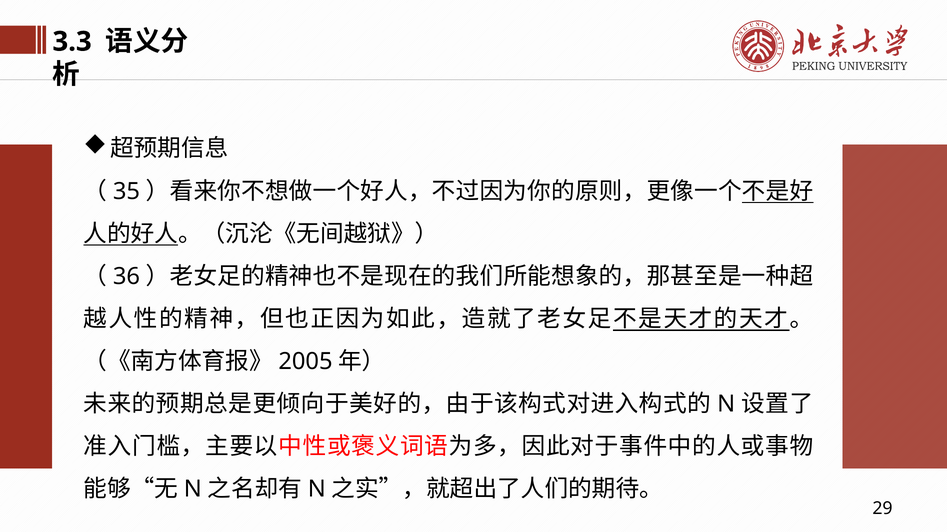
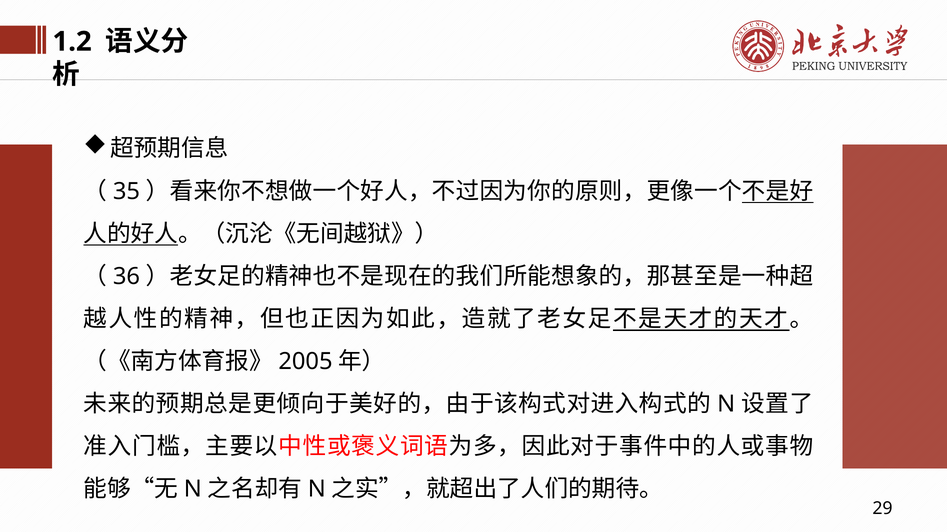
3.3: 3.3 -> 1.2
